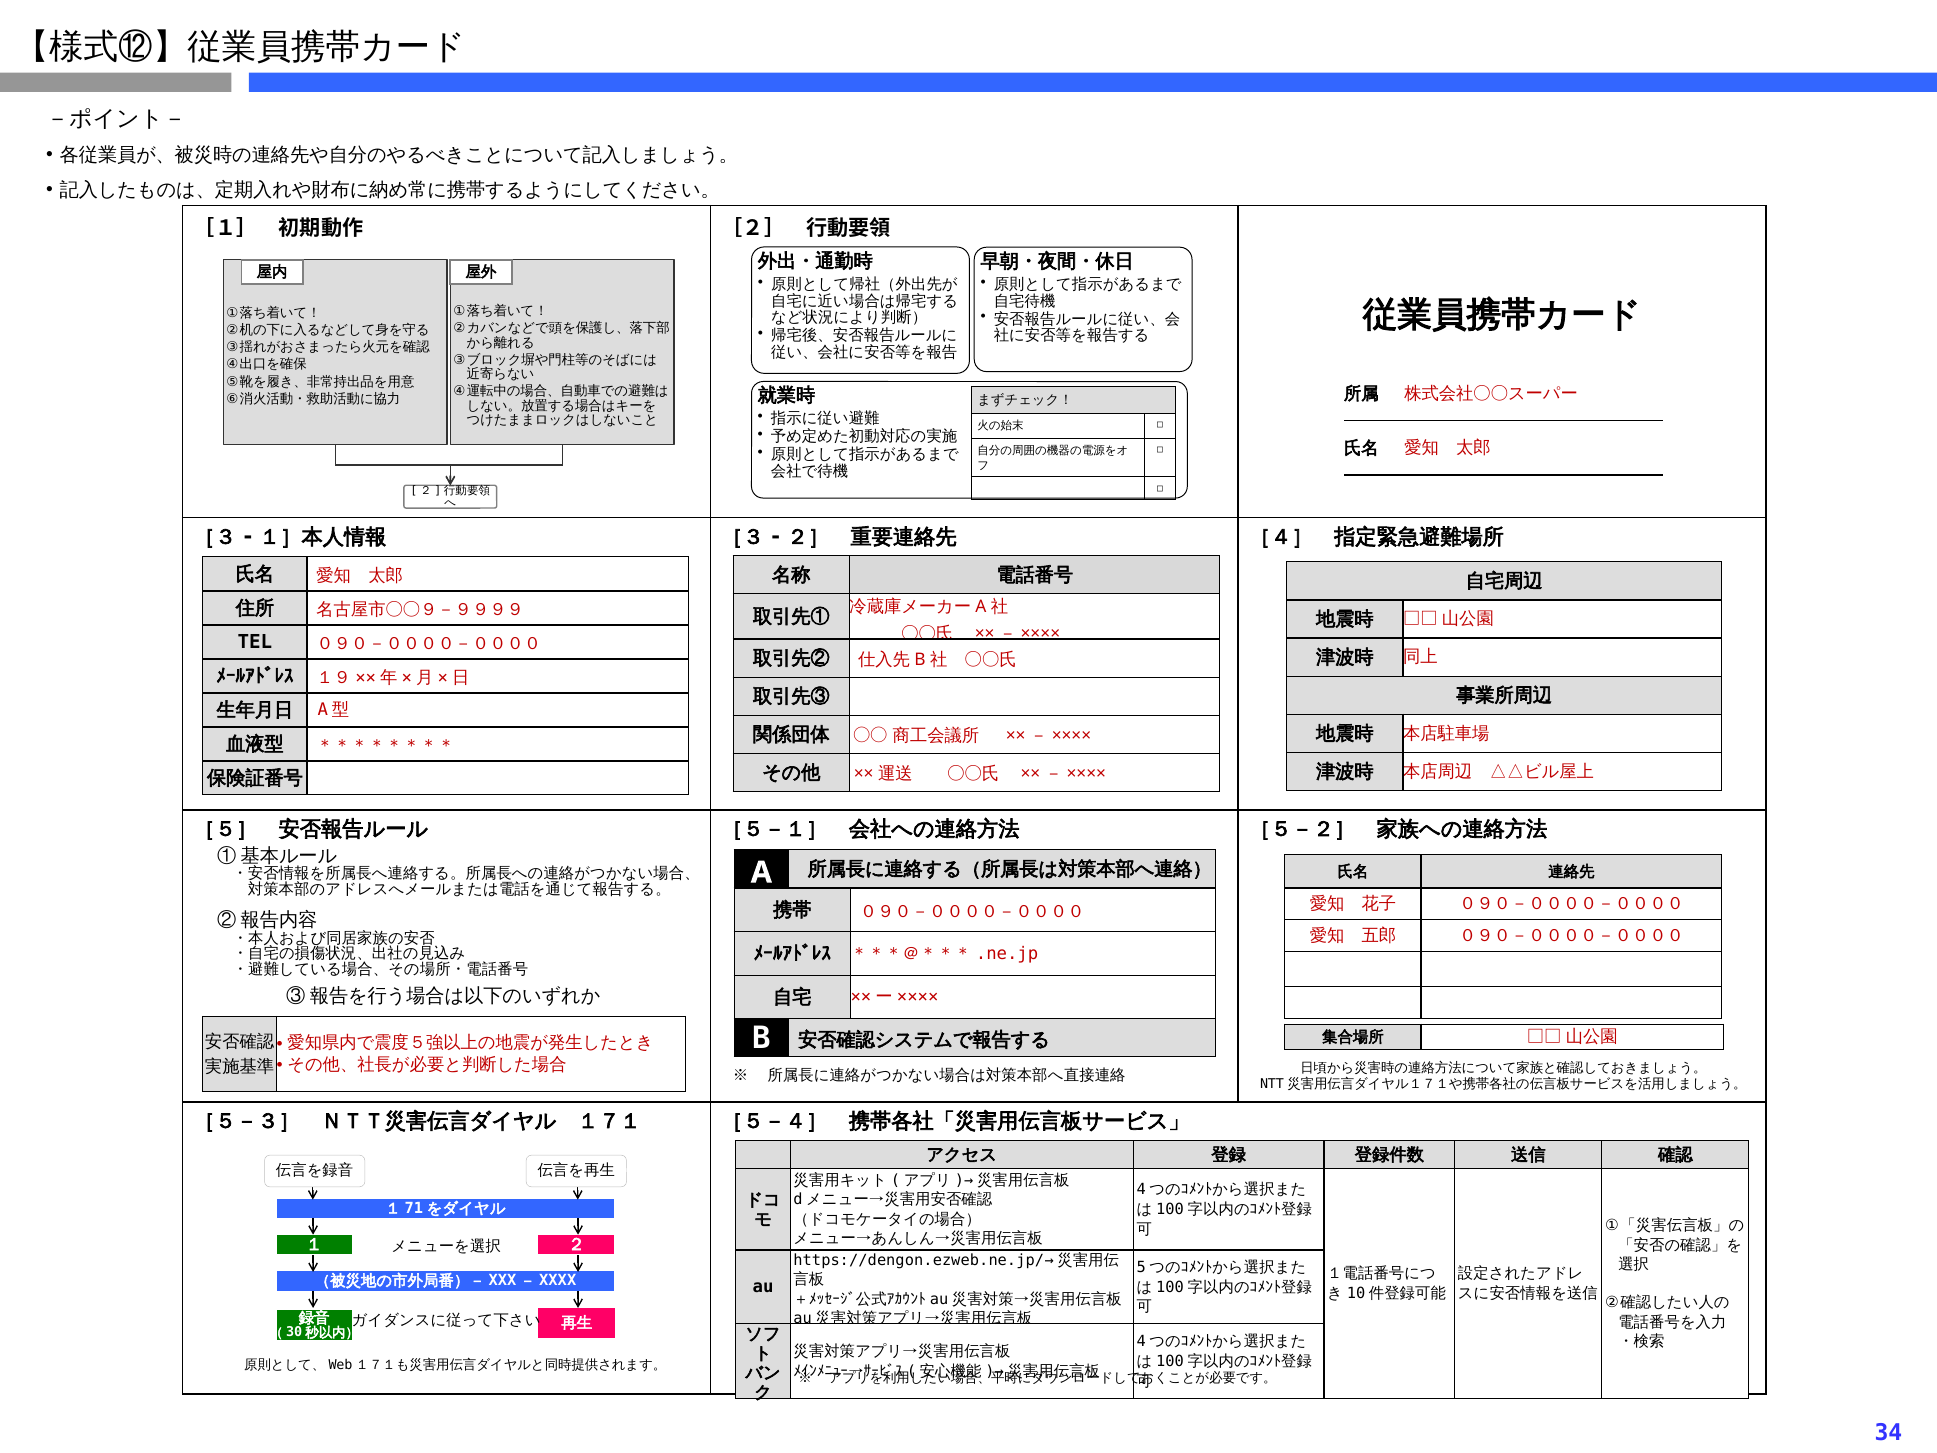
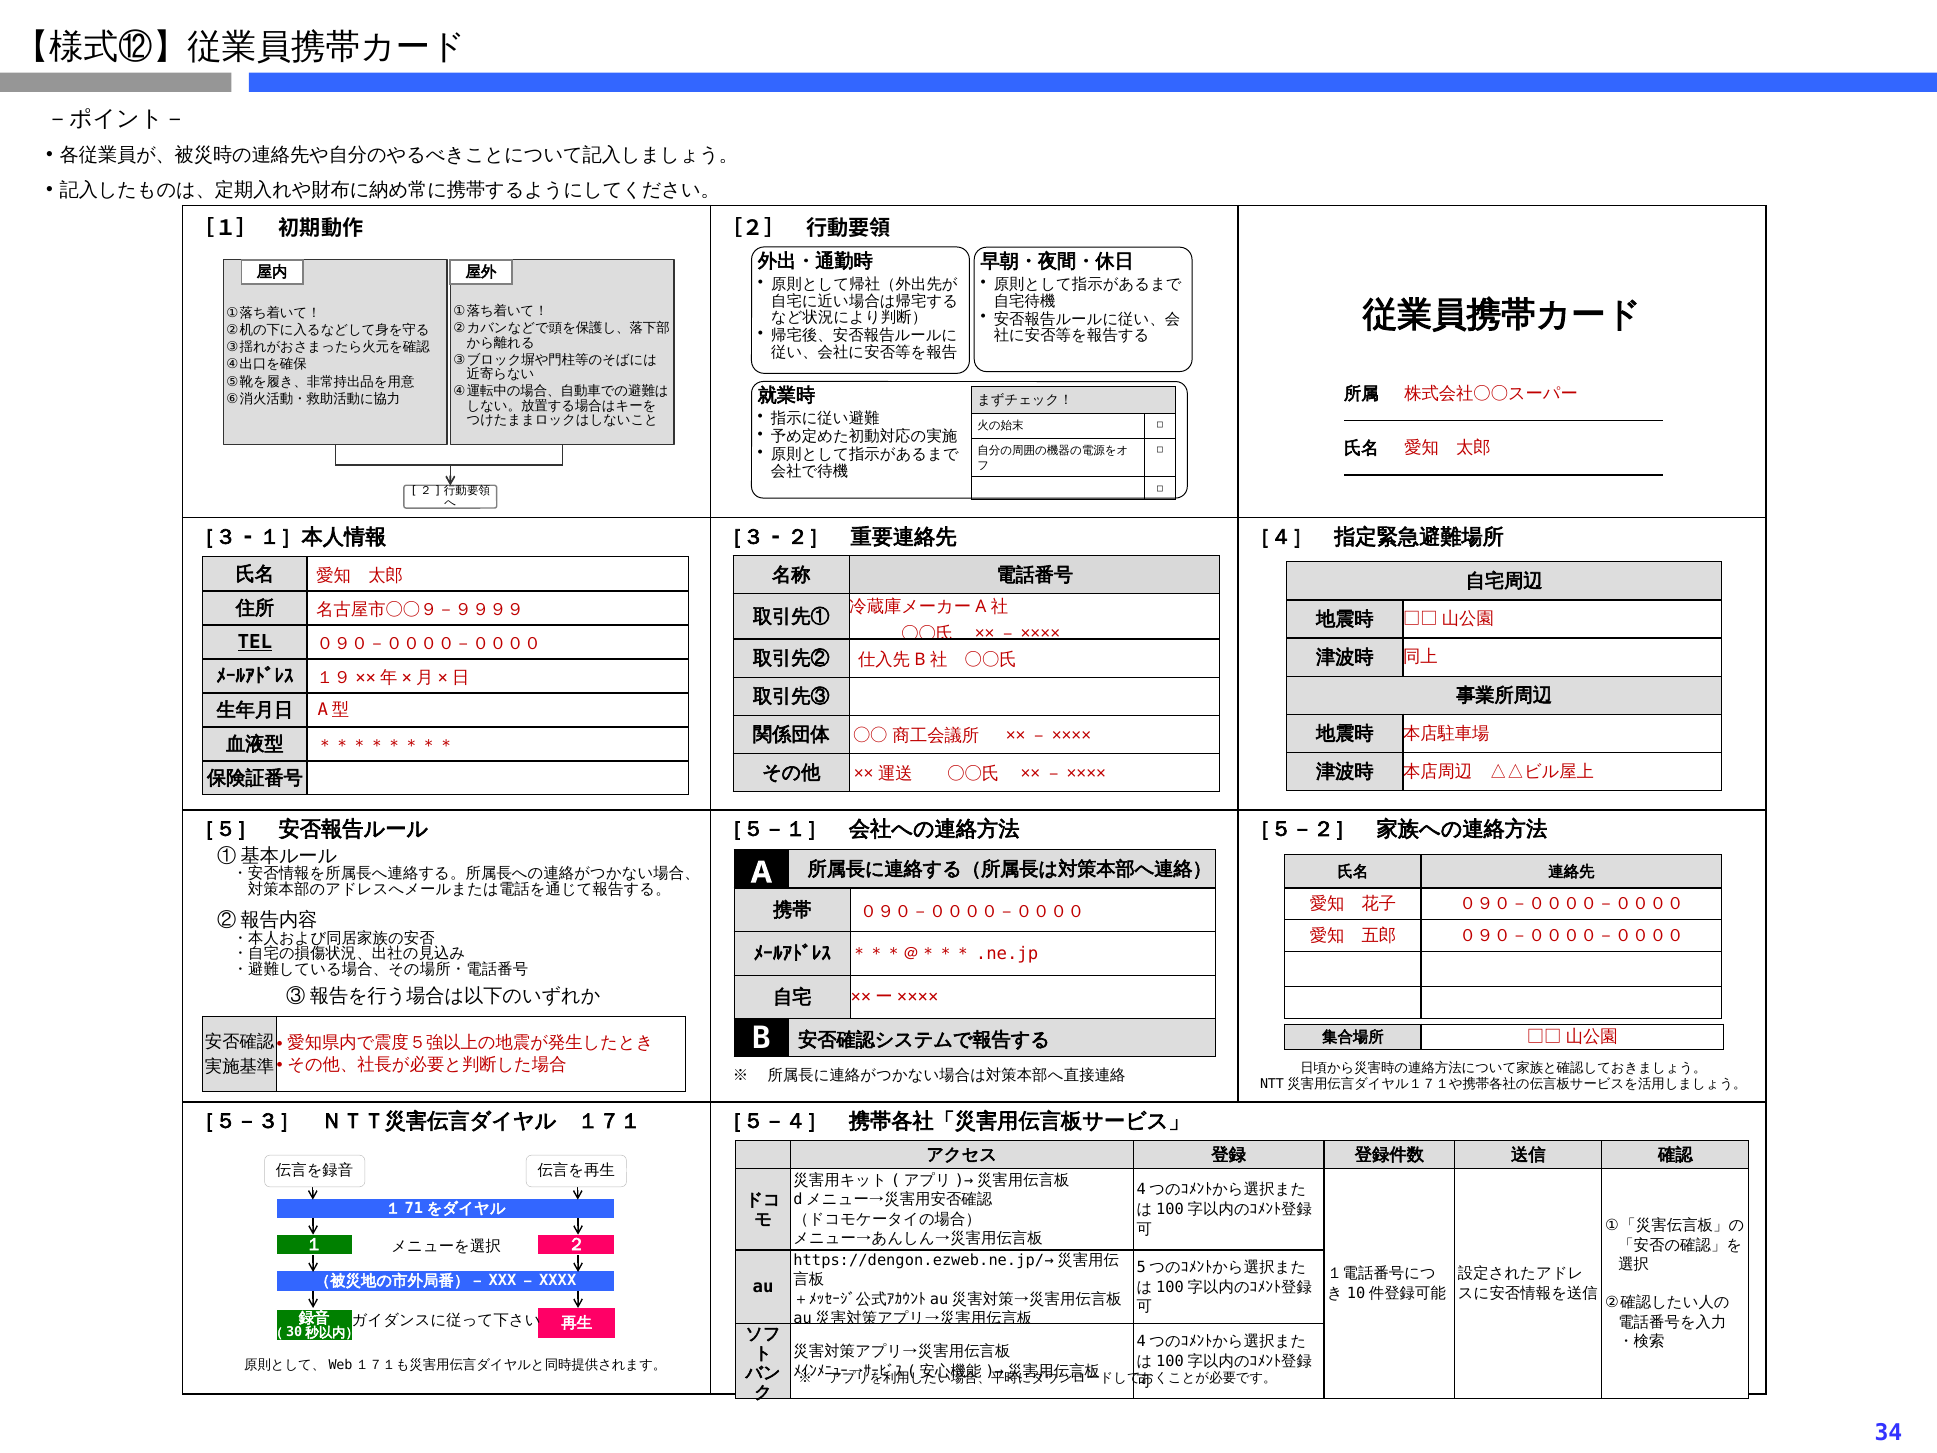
TEL underline: none -> present
